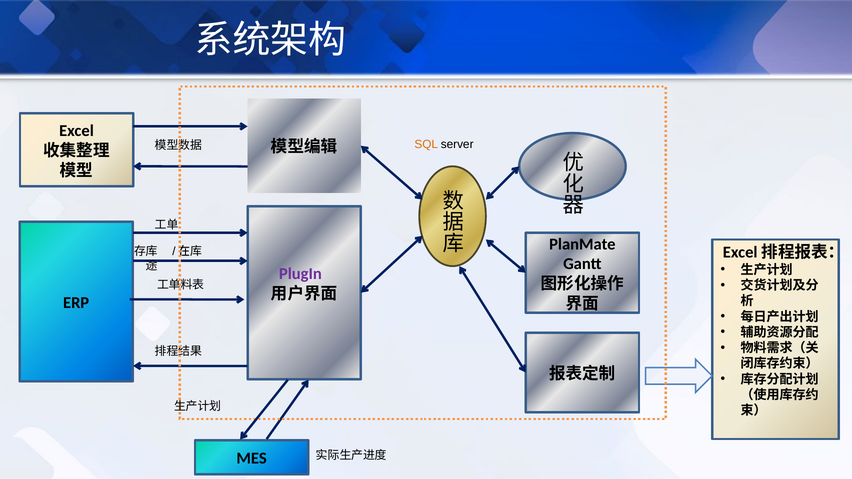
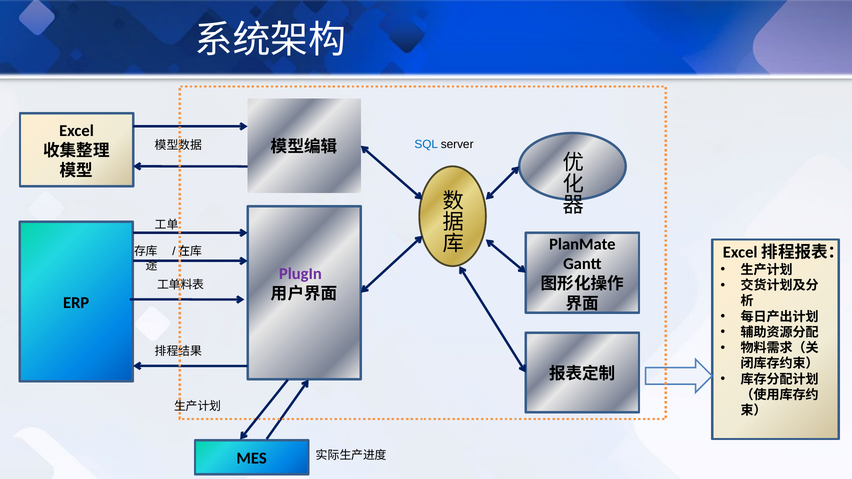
SQL colour: orange -> blue
